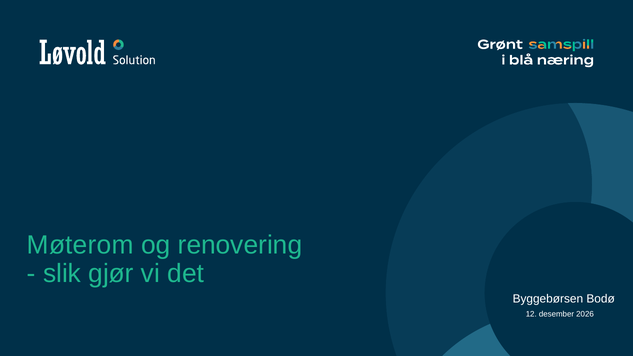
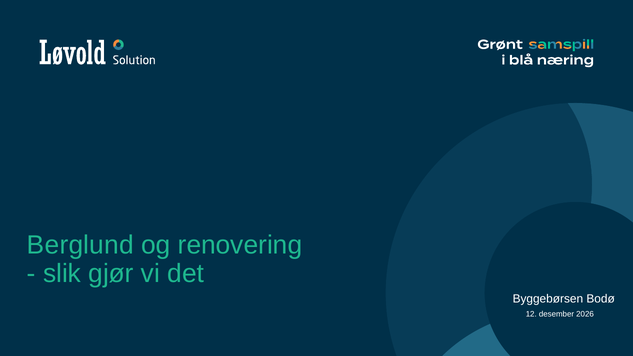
Møterom: Møterom -> Berglund
